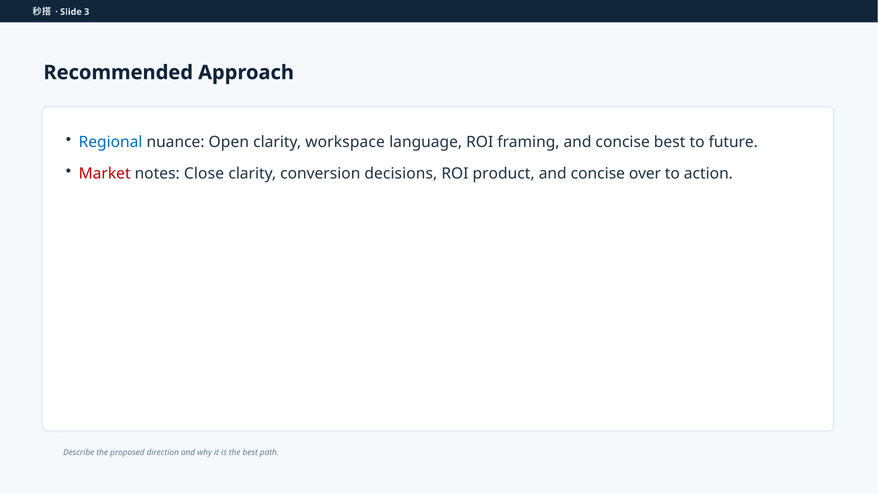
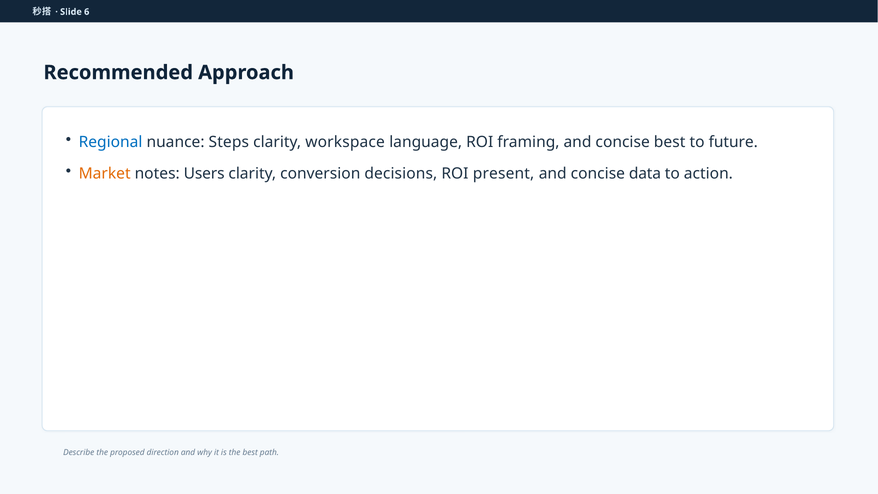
3: 3 -> 6
Open: Open -> Steps
Market colour: red -> orange
Close: Close -> Users
product: product -> present
over: over -> data
